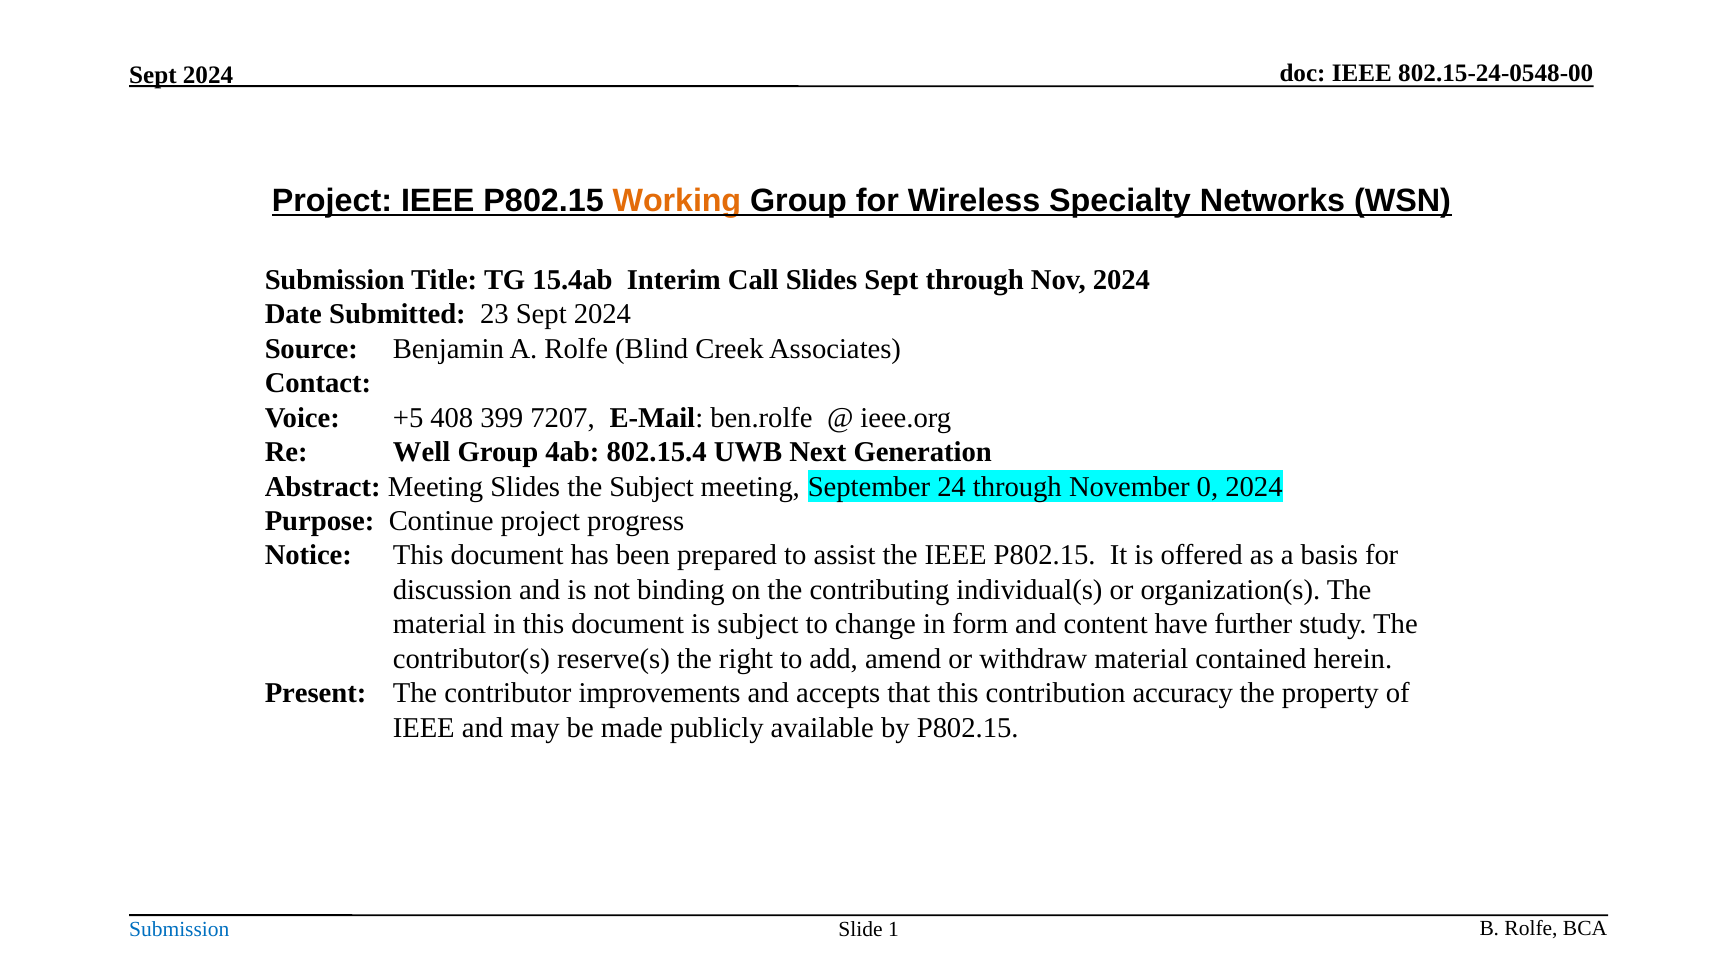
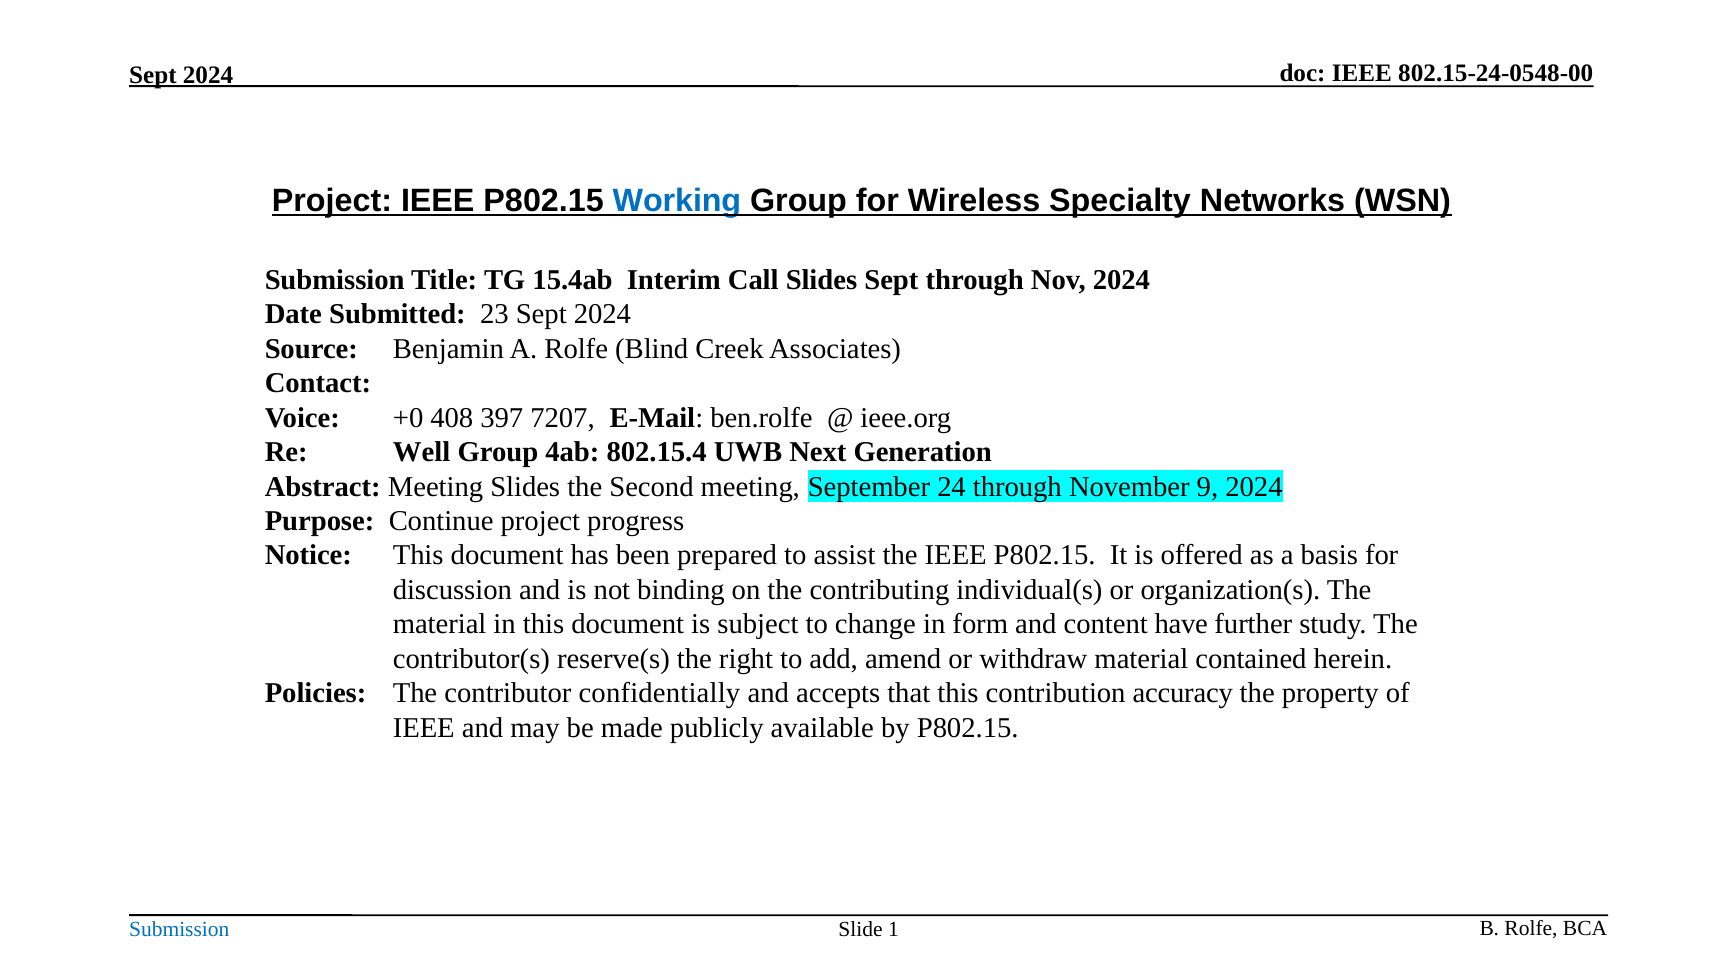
Working colour: orange -> blue
+5: +5 -> +0
399: 399 -> 397
the Subject: Subject -> Second
0: 0 -> 9
Present: Present -> Policies
improvements: improvements -> confidentially
